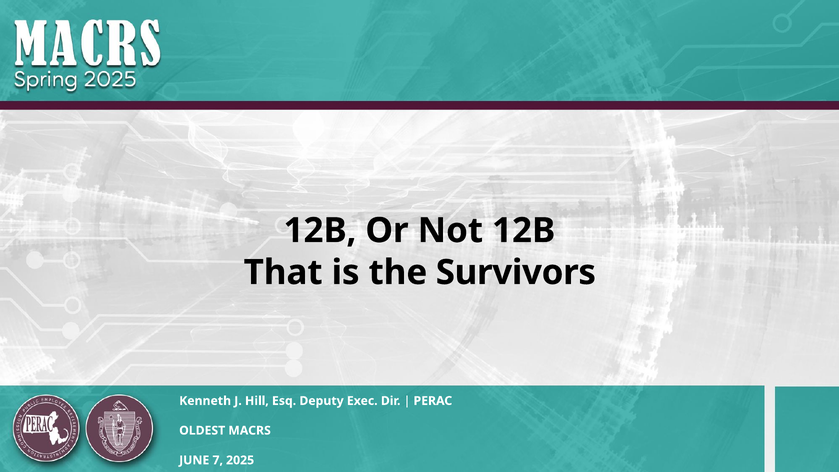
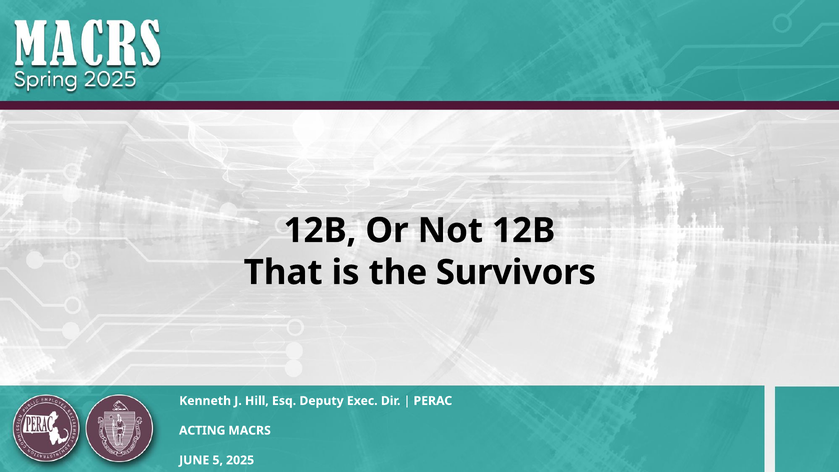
OLDEST: OLDEST -> ACTING
7: 7 -> 5
